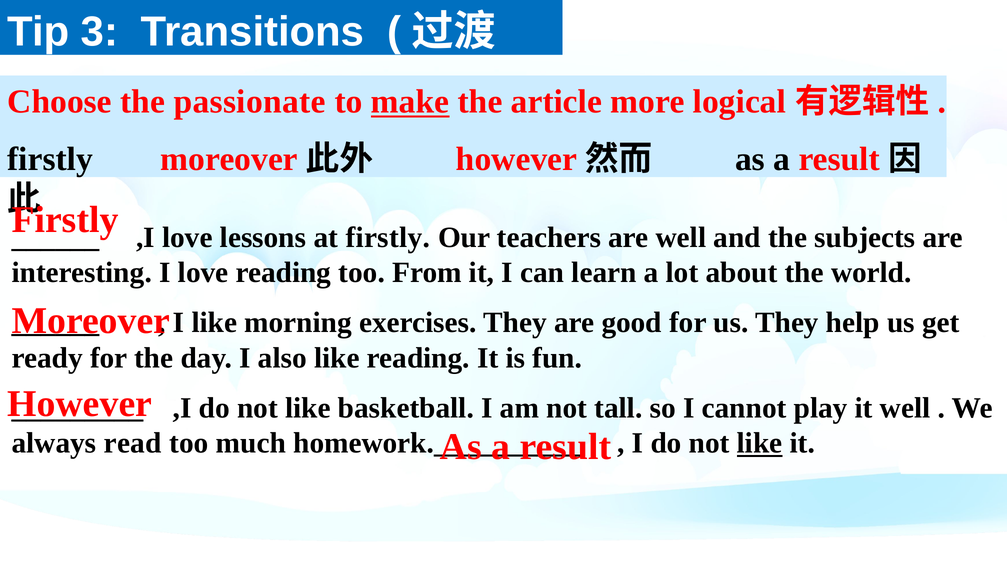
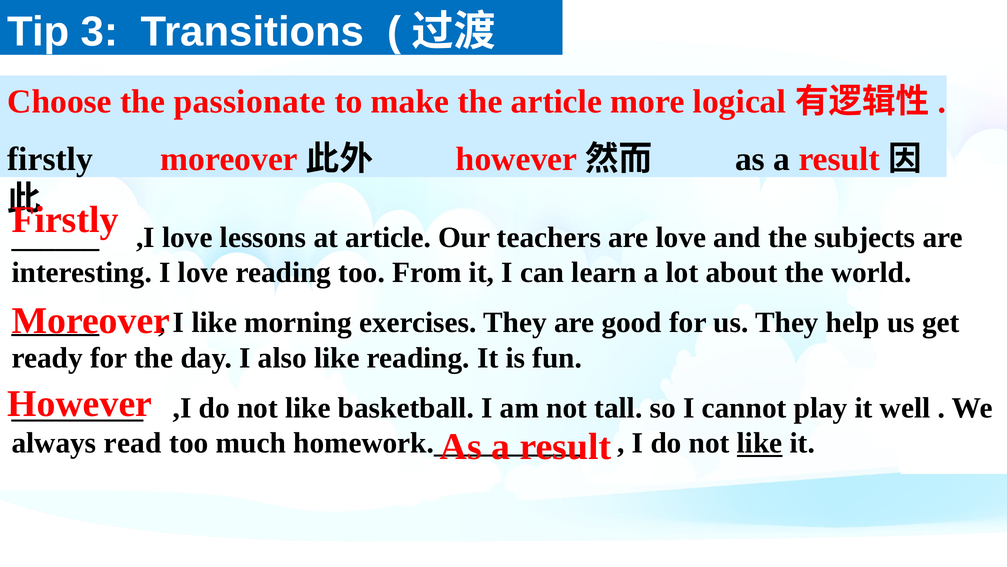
make underline: present -> none
at firstly: firstly -> article
are well: well -> love
